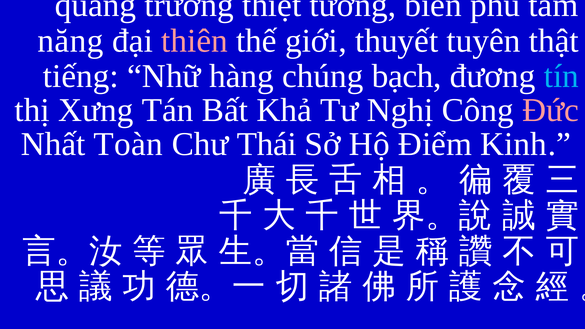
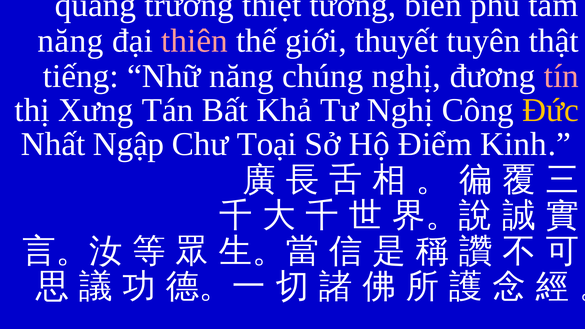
Nhữ hàng: hàng -> năng
chúng bạch: bạch -> nghị
tín colour: light blue -> pink
Đức colour: pink -> yellow
Toàn: Toàn -> Ngập
Thái: Thái -> Toại
